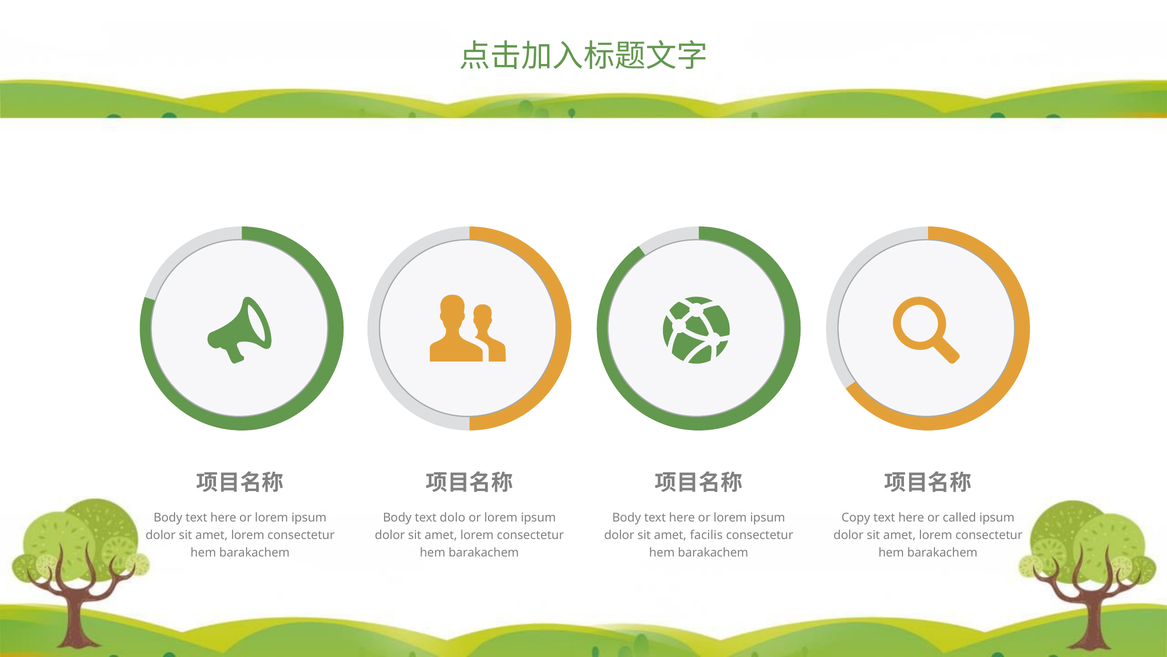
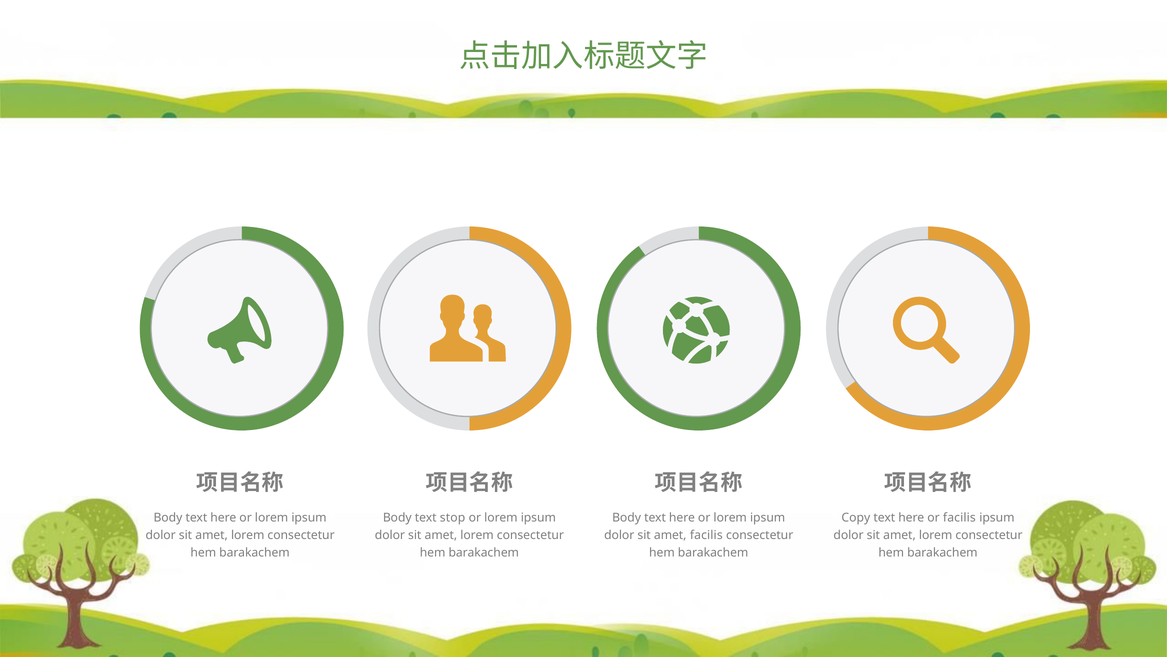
dolo: dolo -> stop
or called: called -> facilis
